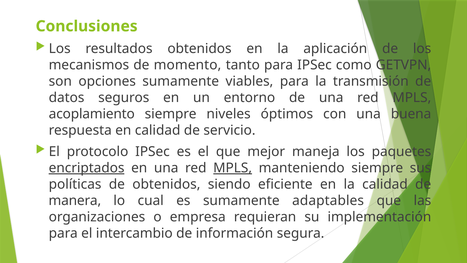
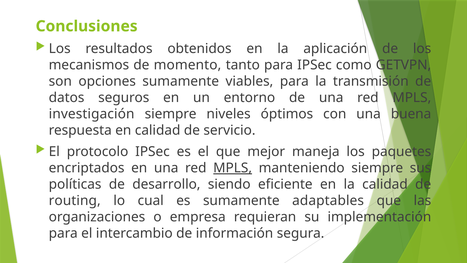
acoplamiento: acoplamiento -> investigación
encriptados underline: present -> none
de obtenidos: obtenidos -> desarrollo
manera: manera -> routing
